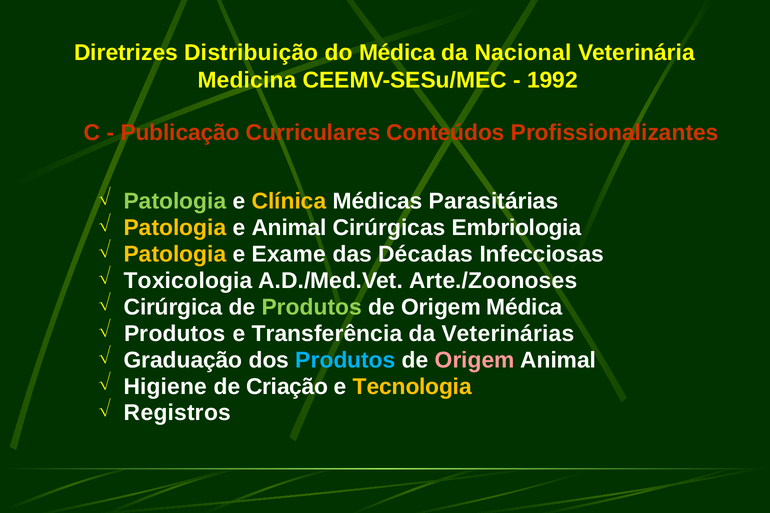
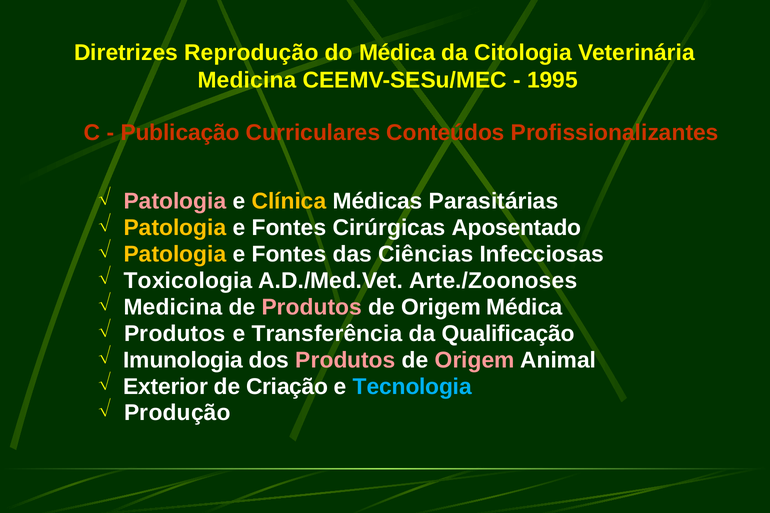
Distribuição: Distribuição -> Reprodução
Nacional: Nacional -> Citologia
1992: 1992 -> 1995
Patologia at (175, 202) colour: light green -> pink
Animal at (289, 228): Animal -> Fontes
Embriologia: Embriologia -> Aposentado
Exame at (289, 254): Exame -> Fontes
Décadas: Décadas -> Ciências
Cirúrgica at (173, 307): Cirúrgica -> Medicina
Produtos at (312, 307) colour: light green -> pink
Veterinárias: Veterinárias -> Qualificação
Graduação: Graduação -> Imunologia
Produtos at (346, 360) colour: light blue -> pink
Higiene: Higiene -> Exterior
Tecnologia colour: yellow -> light blue
Registros: Registros -> Produção
